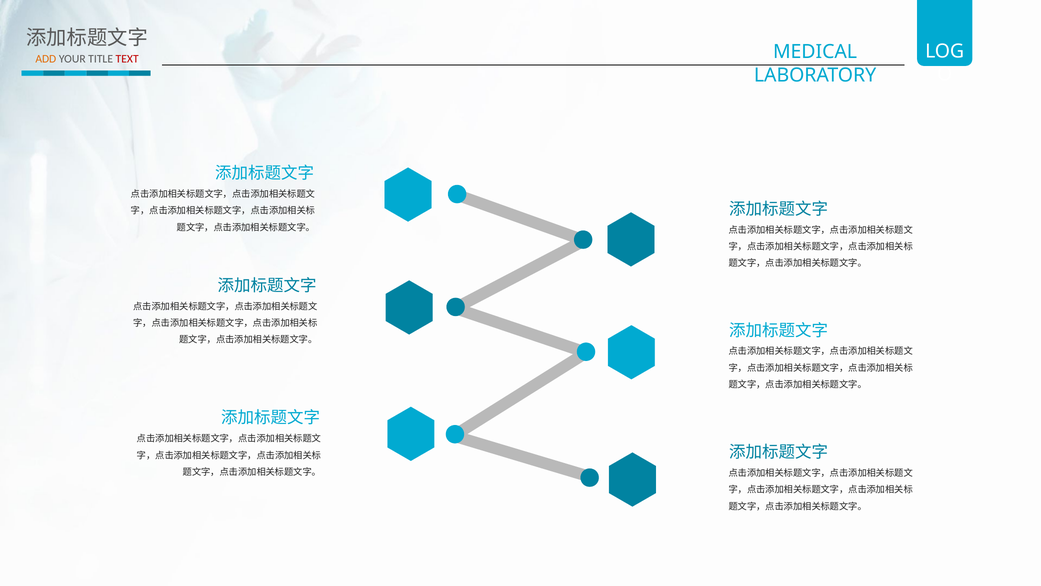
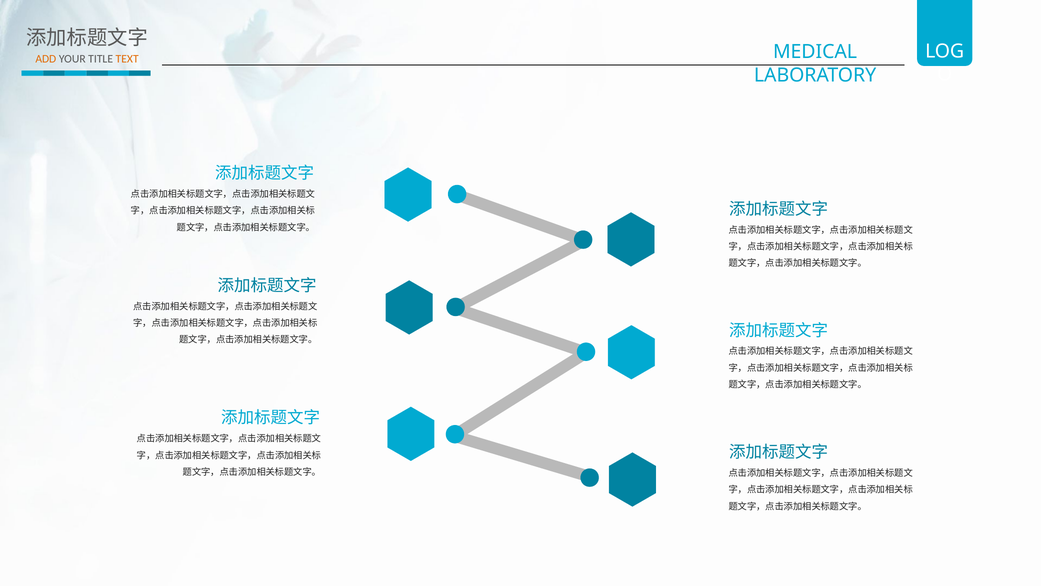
TEXT colour: red -> orange
